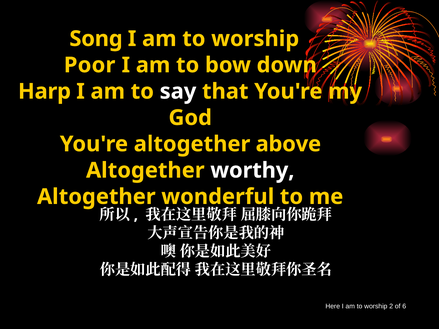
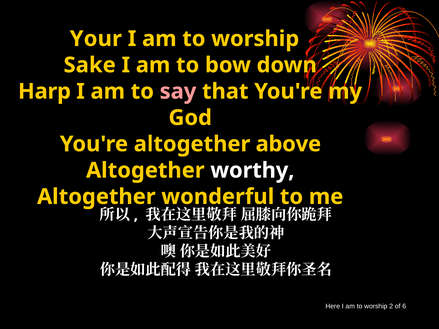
Song: Song -> Your
Poor: Poor -> Sake
say colour: white -> pink
